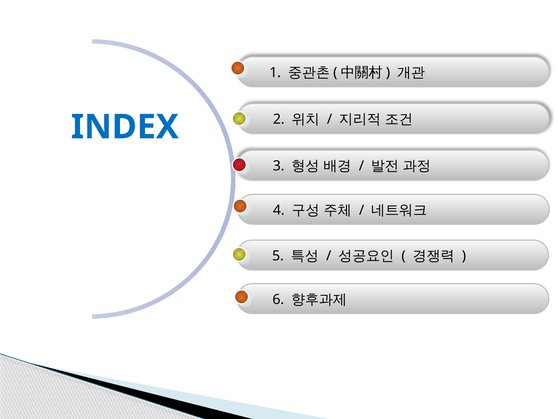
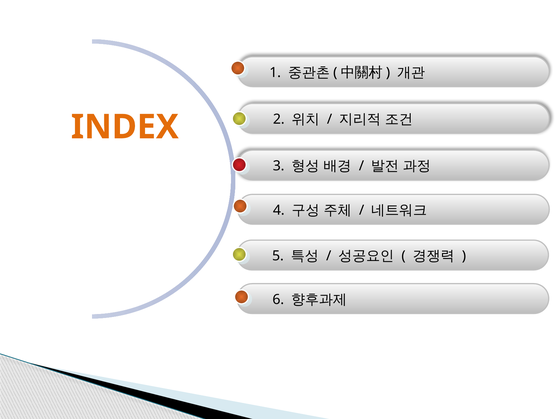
INDEX colour: blue -> orange
